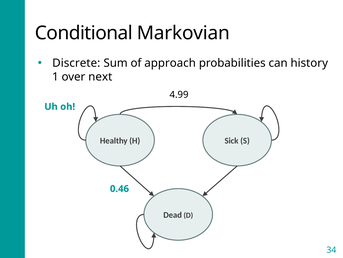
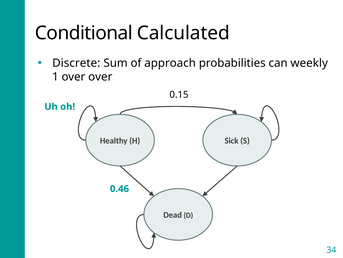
Markovian: Markovian -> Calculated
history: history -> weekly
over next: next -> over
4.99: 4.99 -> 0.15
